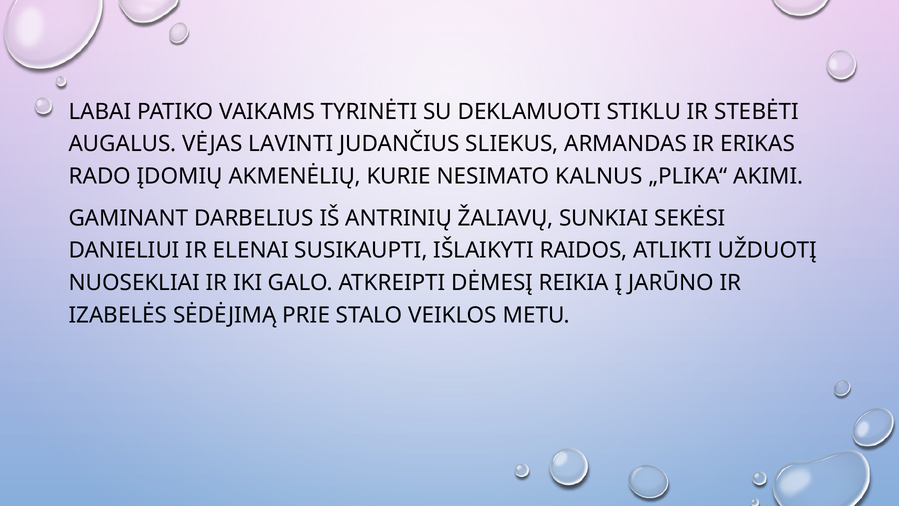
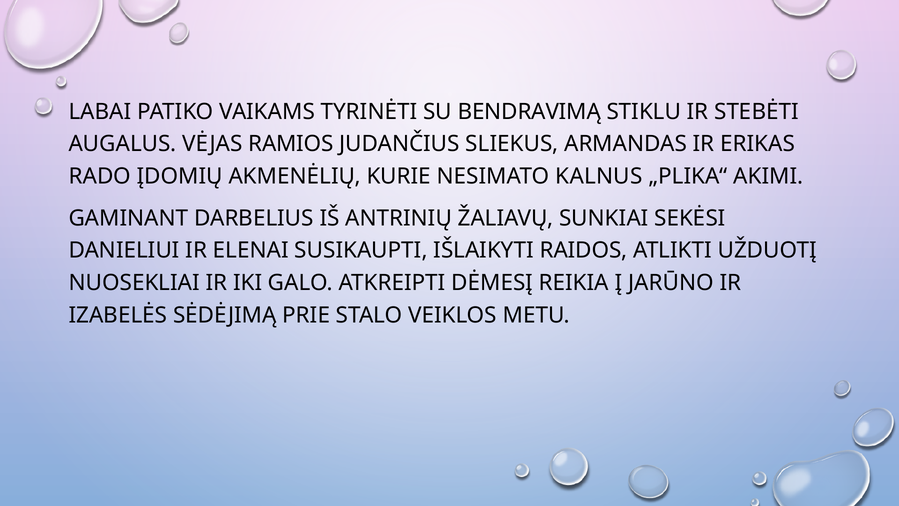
DEKLAMUOTI: DEKLAMUOTI -> BENDRAVIMĄ
LAVINTI: LAVINTI -> RAMIOS
